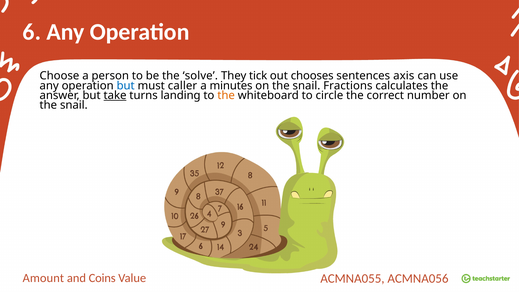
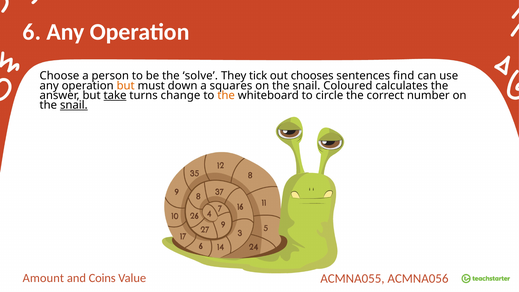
axis: axis -> find
but at (126, 86) colour: blue -> orange
caller: caller -> down
minutes: minutes -> squares
Fractions: Fractions -> Coloured
landing: landing -> change
snail at (74, 105) underline: none -> present
